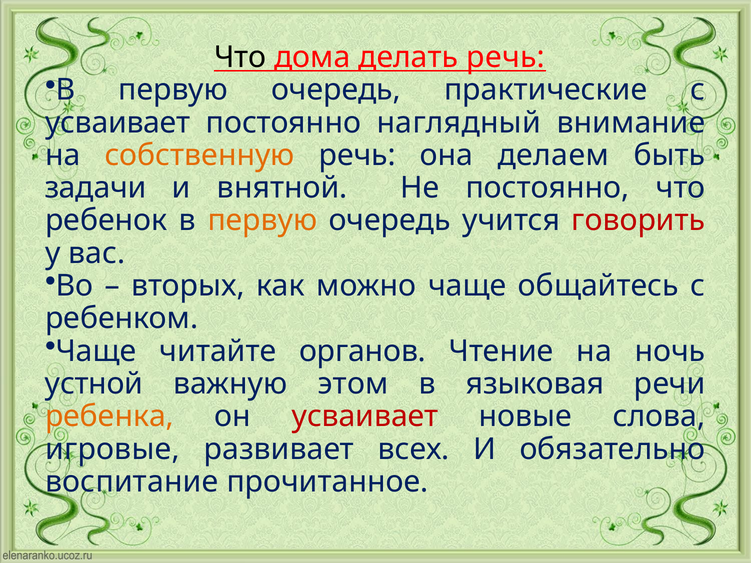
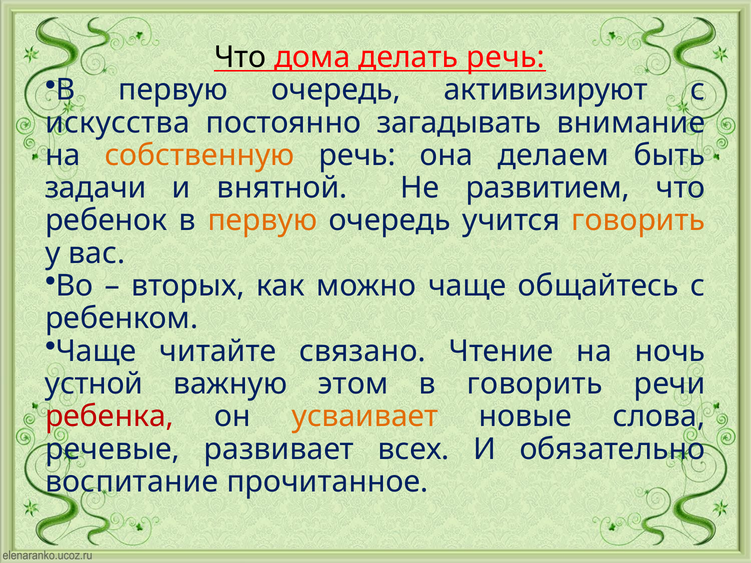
практические: практические -> активизируют
усваивает at (118, 123): усваивает -> искусства
наглядный: наглядный -> загадывать
Не постоянно: постоянно -> развитием
говорить at (638, 221) colour: red -> orange
органов: органов -> связано
в языковая: языковая -> говорить
ребенка colour: orange -> red
усваивает at (365, 417) colour: red -> orange
игровые: игровые -> речевые
